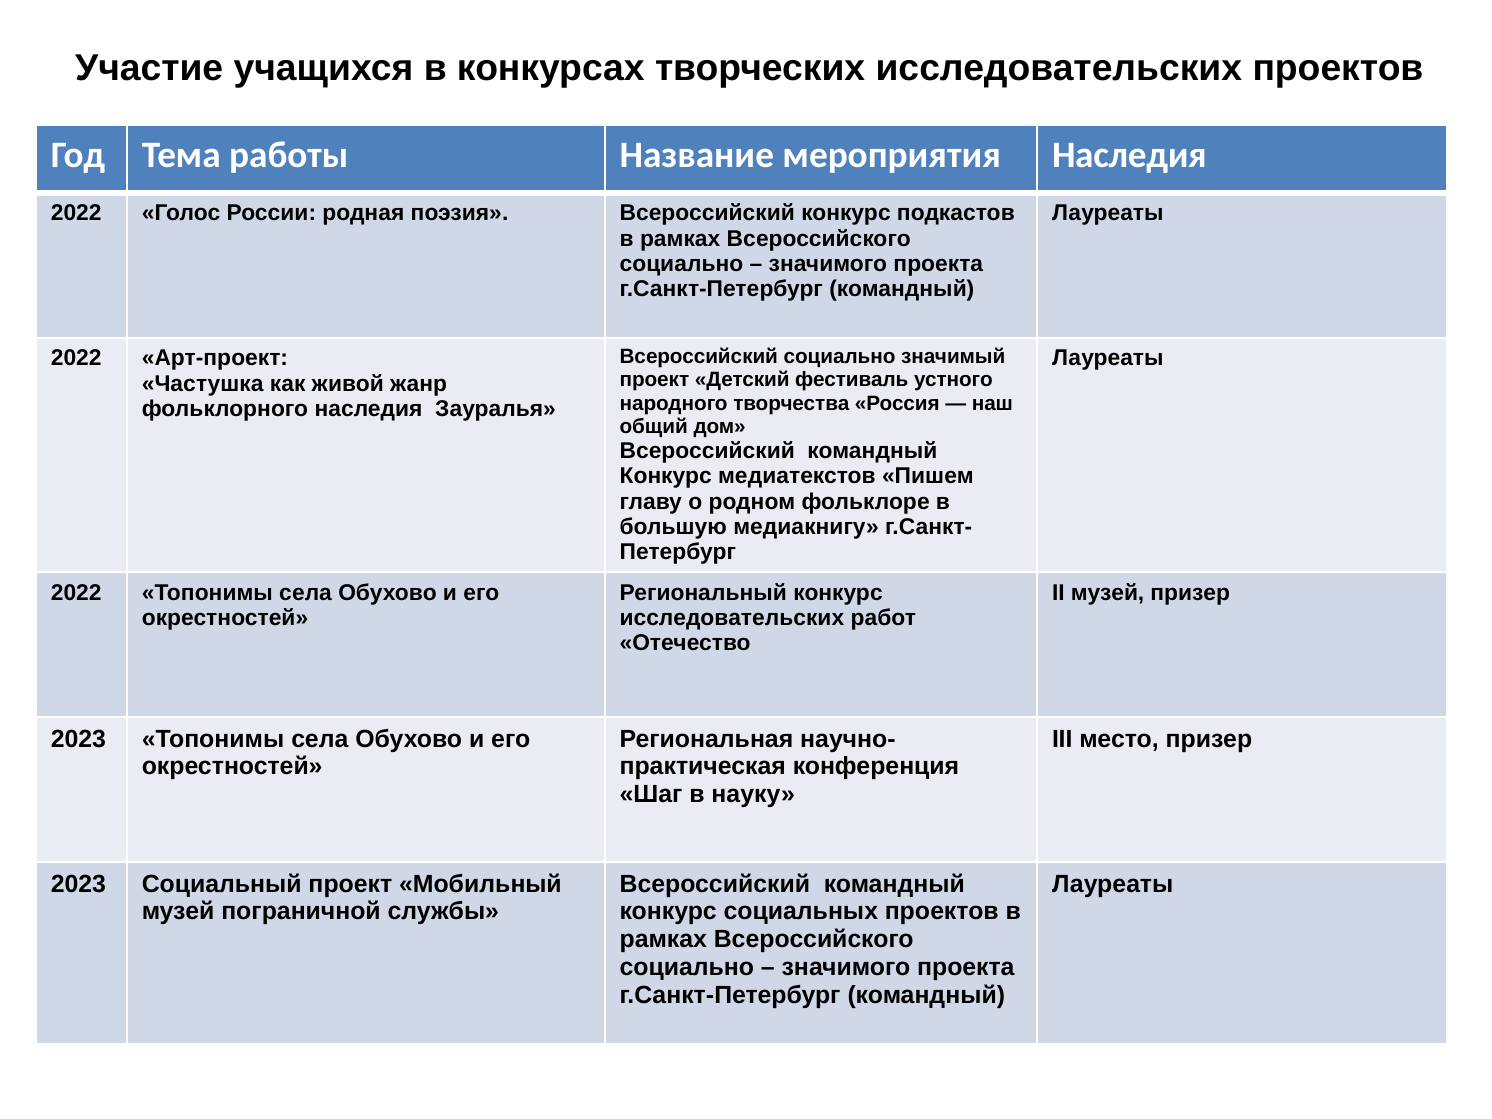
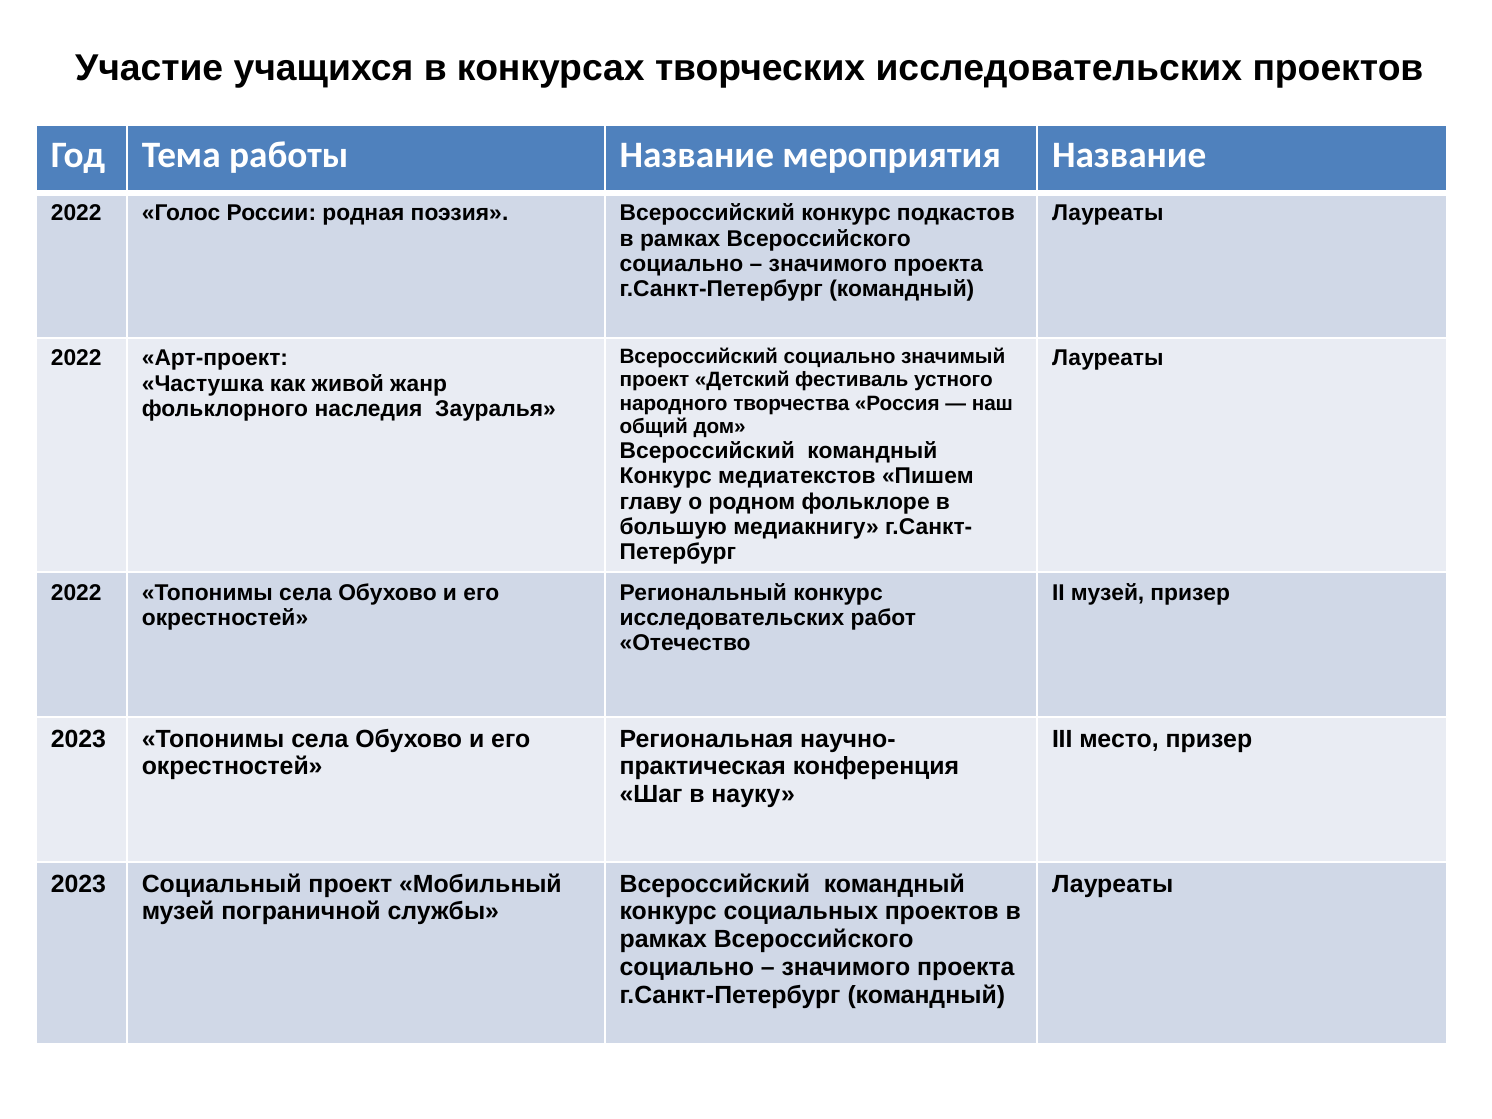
мероприятия Наследия: Наследия -> Название
